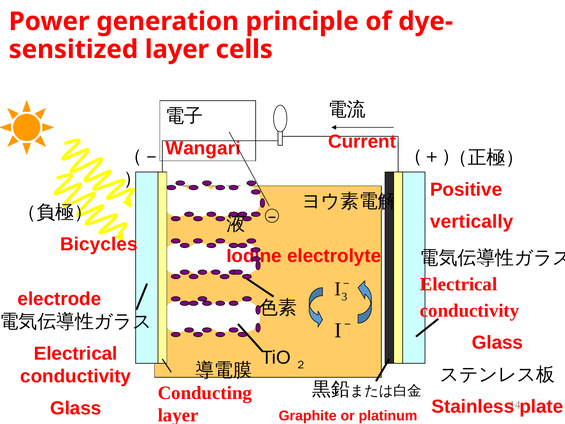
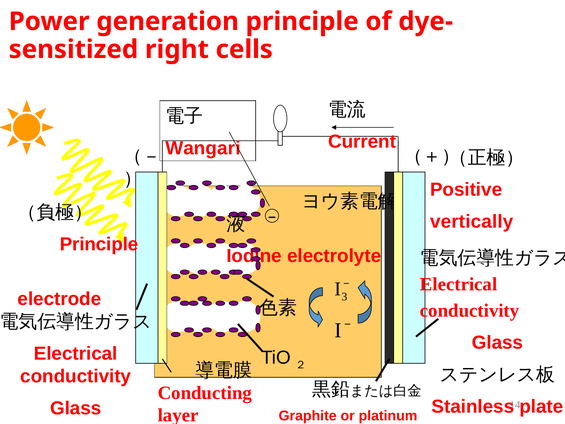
layer at (177, 49): layer -> right
Bicycles at (99, 244): Bicycles -> Principle
